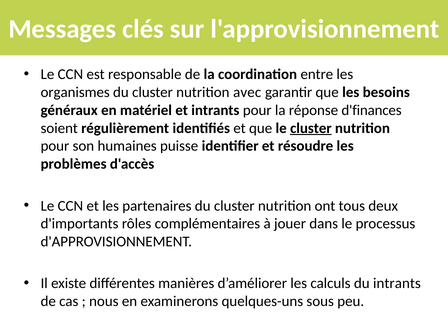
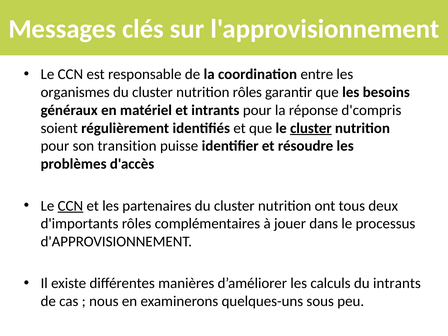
nutrition avec: avec -> rôles
d'finances: d'finances -> d'compris
humaines: humaines -> transition
CCN at (70, 206) underline: none -> present
